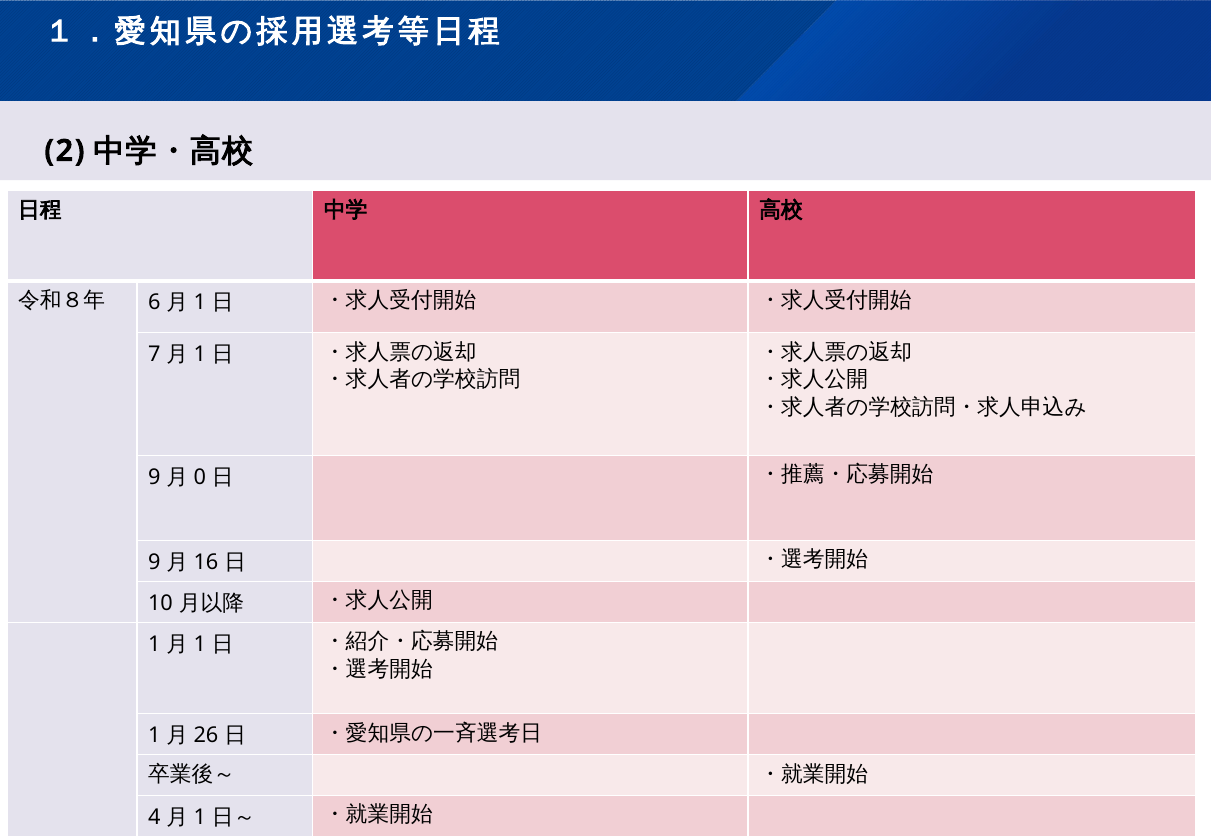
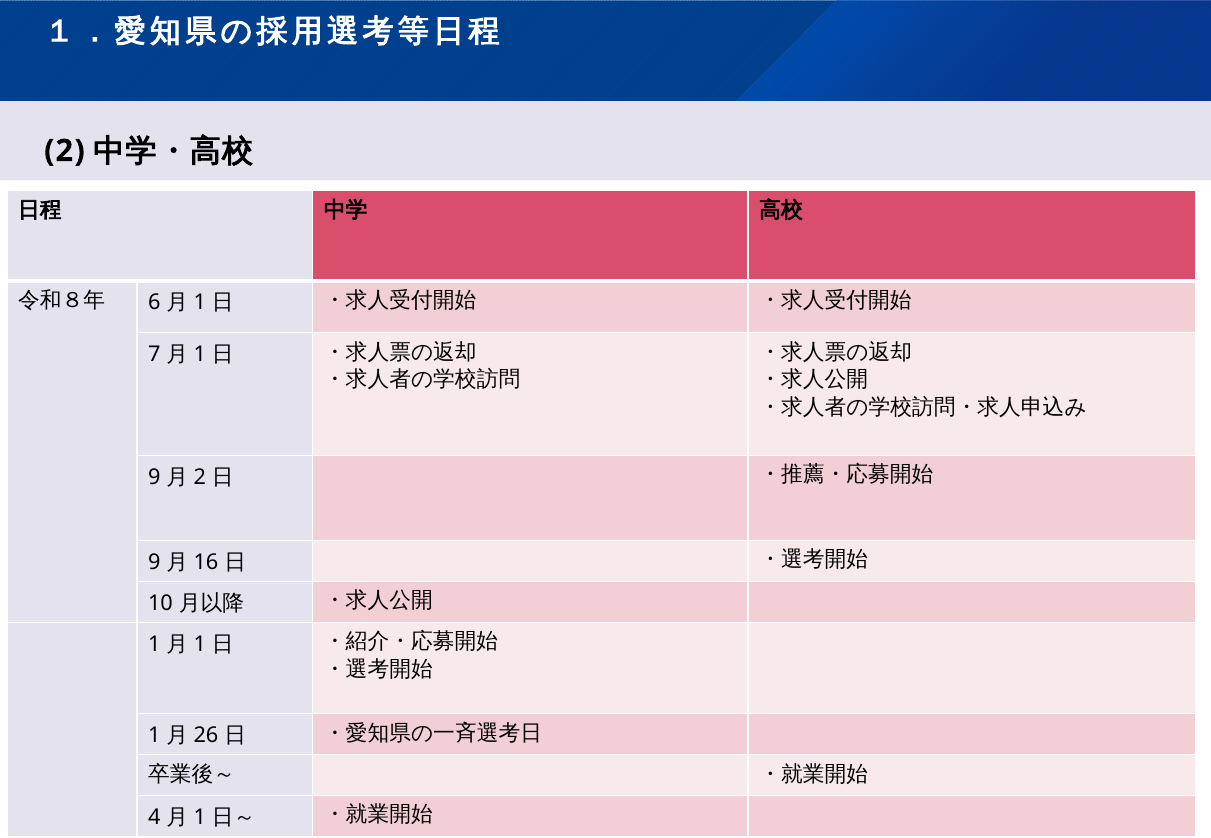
0 at (200, 477): 0 -> 2
